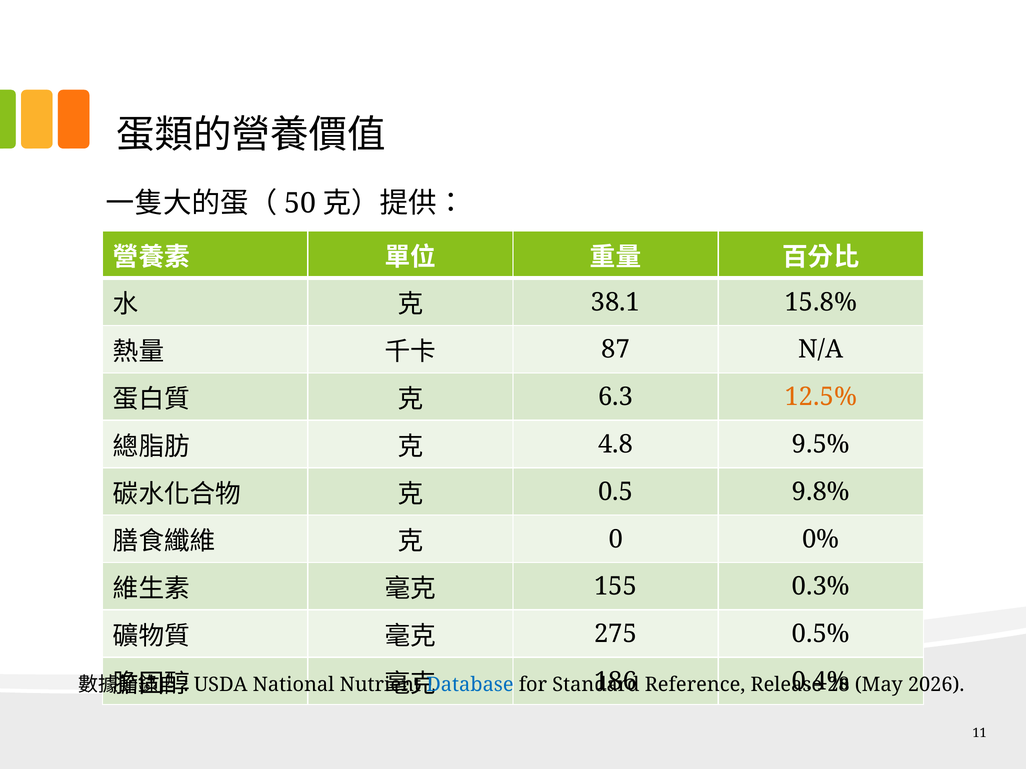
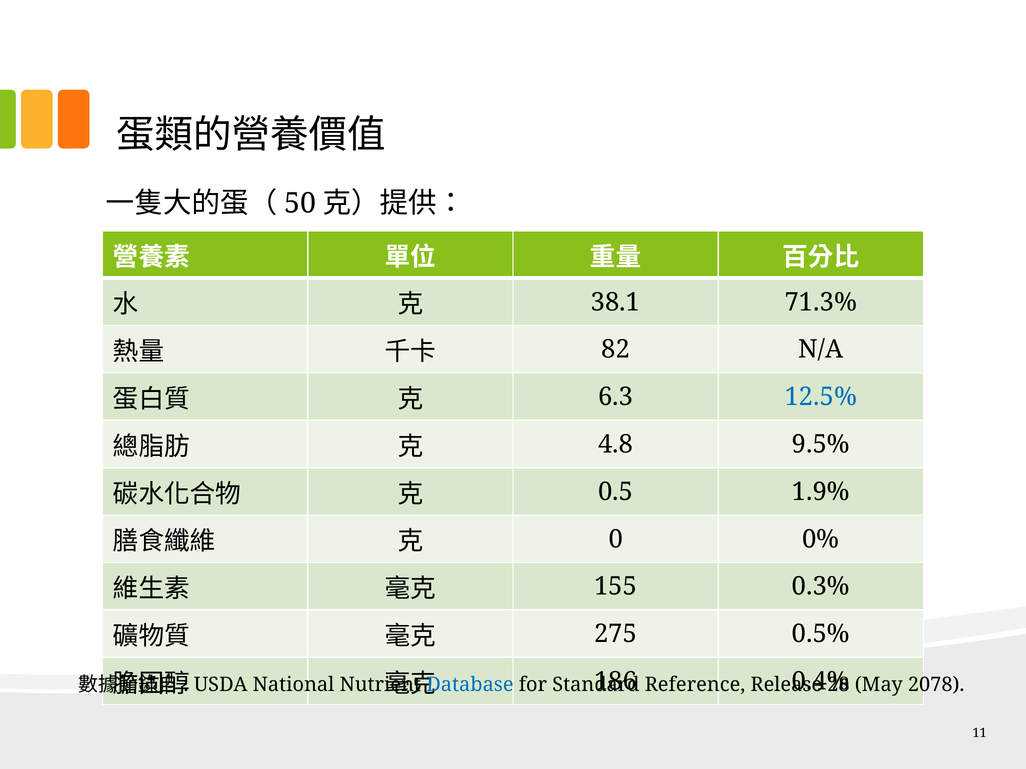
15.8%: 15.8% -> 71.3%
87: 87 -> 82
12.5% colour: orange -> blue
9.8%: 9.8% -> 1.9%
2026: 2026 -> 2078
